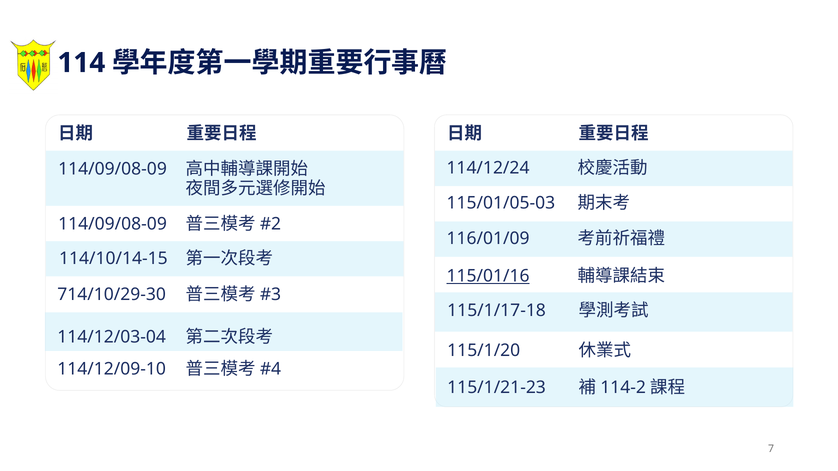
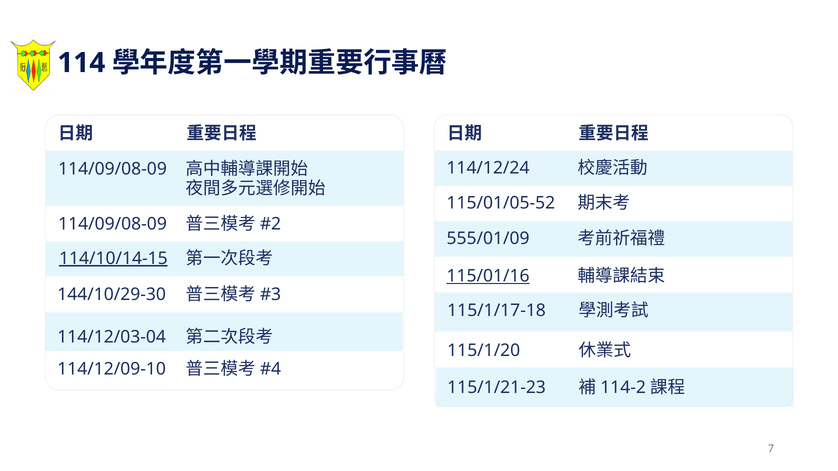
115/01/05-03: 115/01/05-03 -> 115/01/05-52
116/01/09: 116/01/09 -> 555/01/09
114/10/14-15 underline: none -> present
714/10/29-30: 714/10/29-30 -> 144/10/29-30
